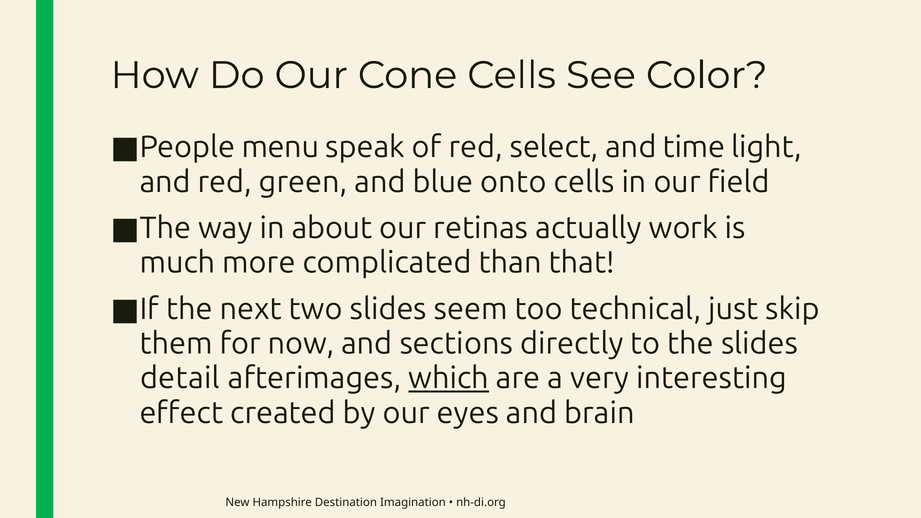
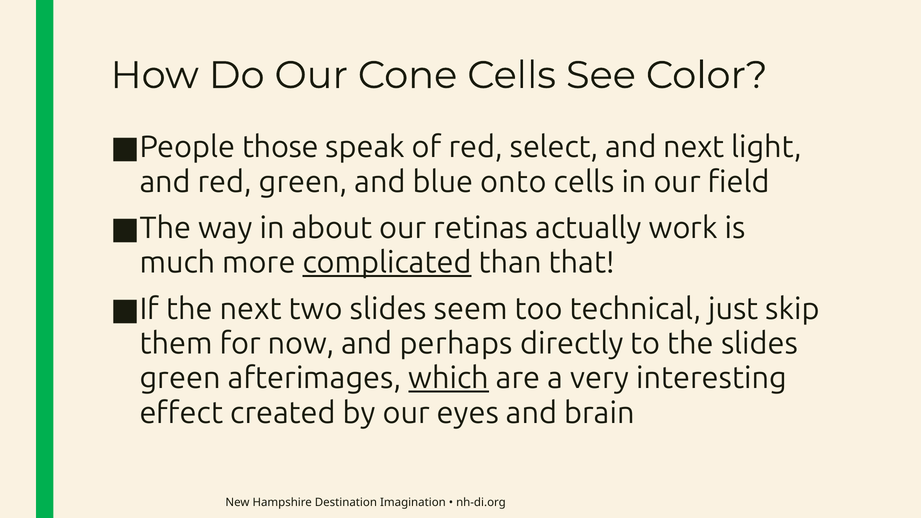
menu: menu -> those
and time: time -> next
complicated underline: none -> present
sections: sections -> perhaps
detail at (180, 378): detail -> green
